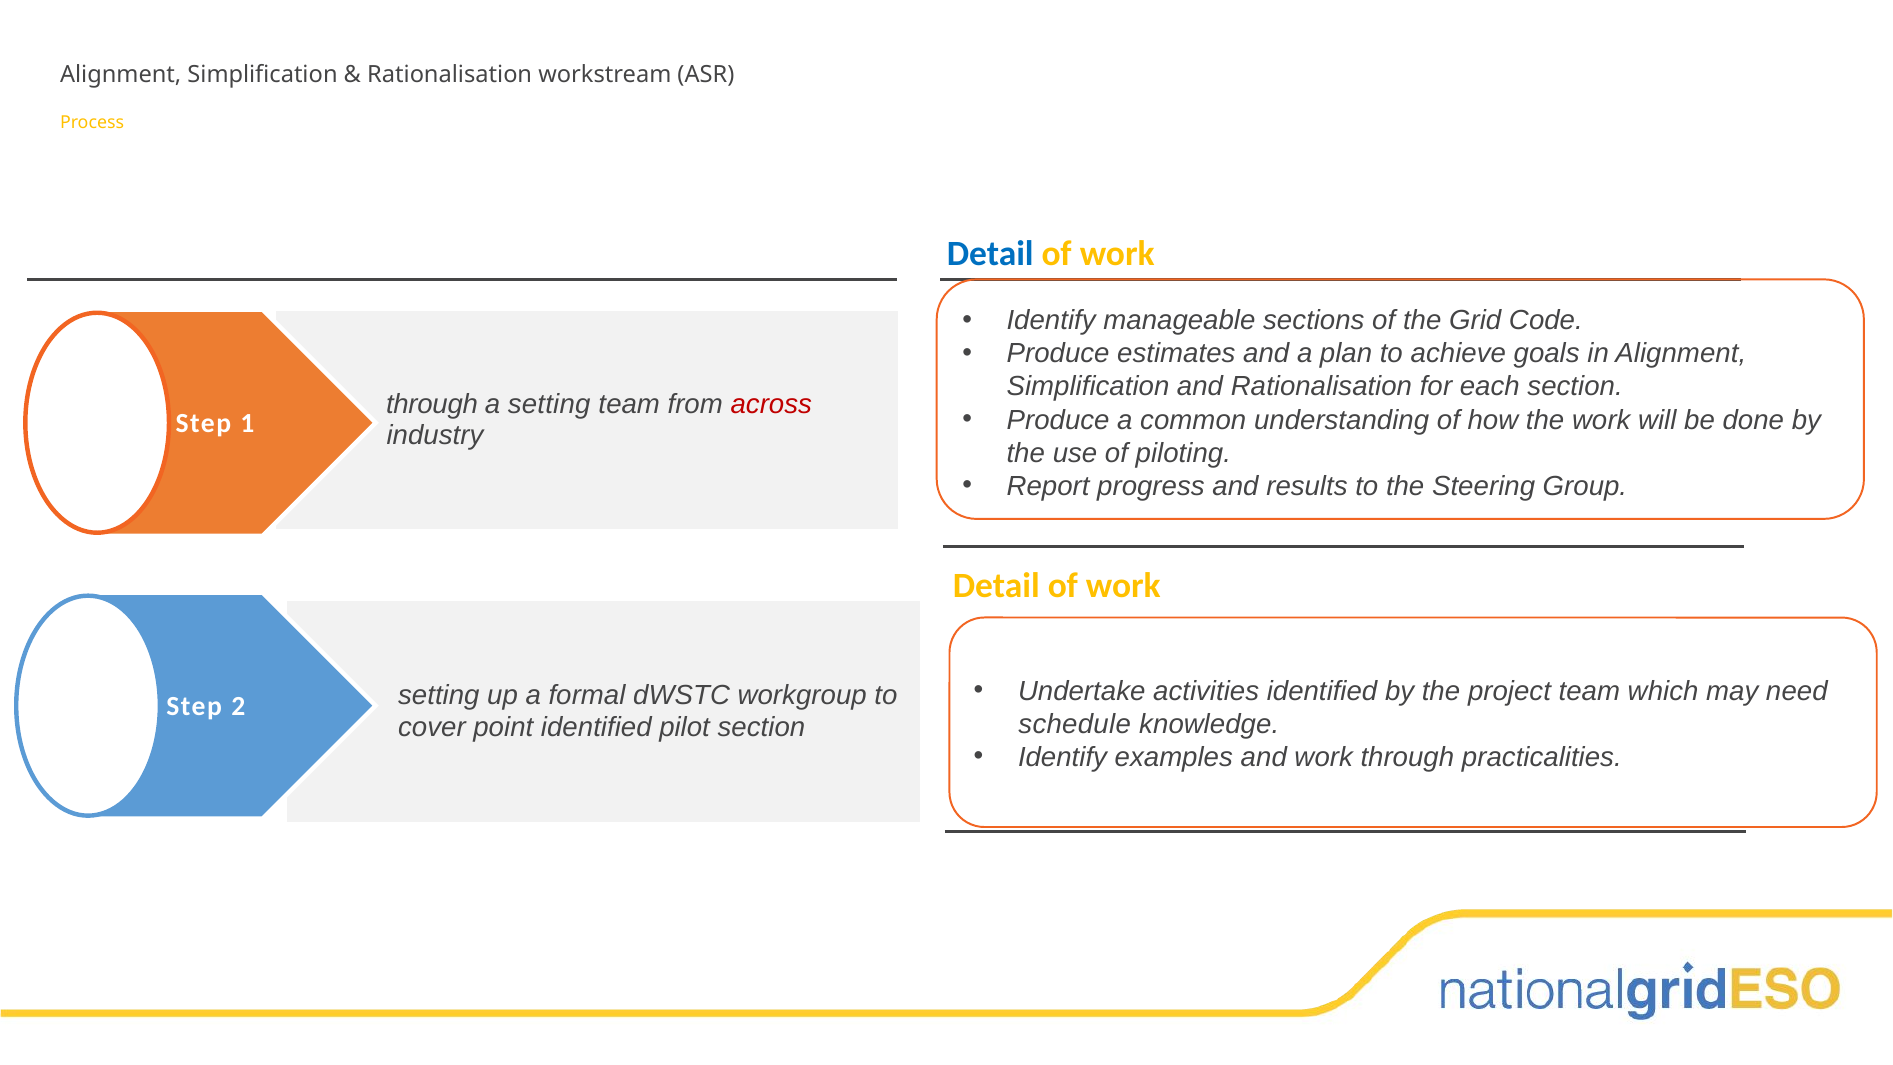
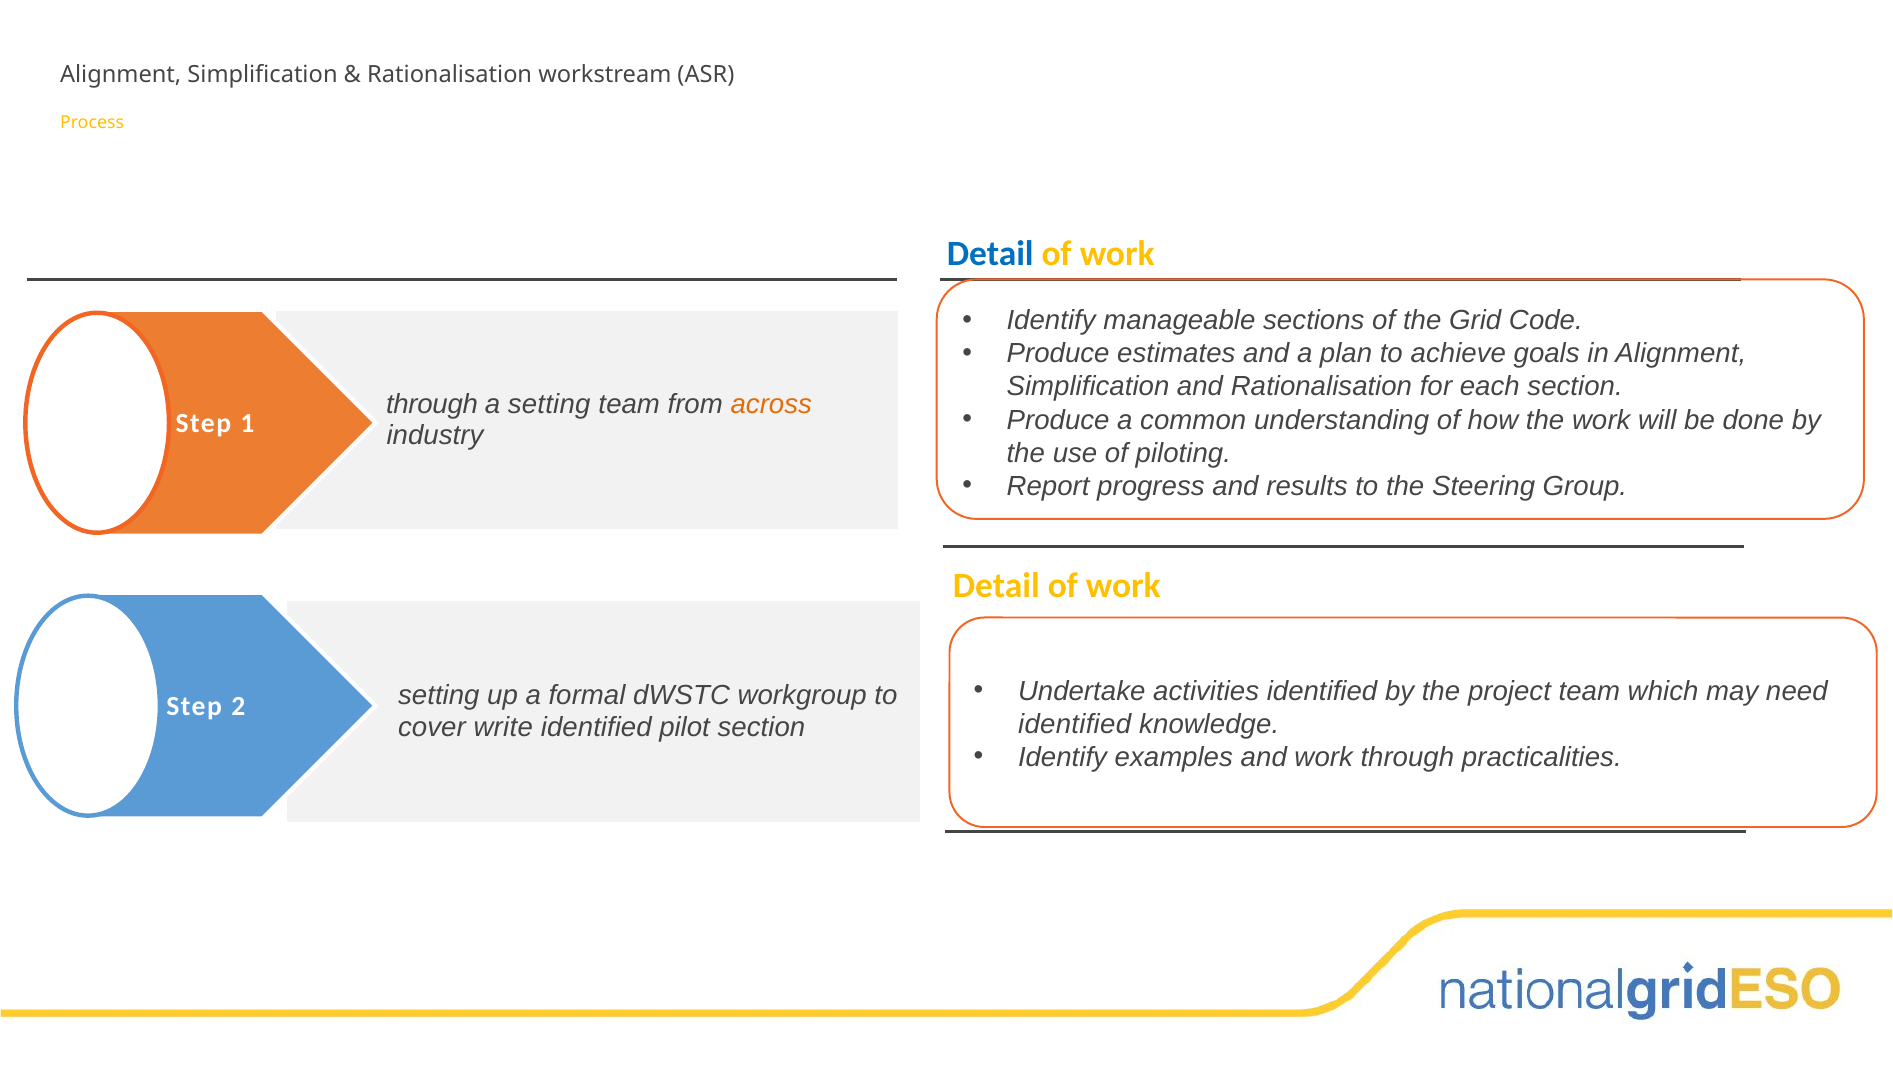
across colour: red -> orange
schedule at (1075, 724): schedule -> identified
point: point -> write
